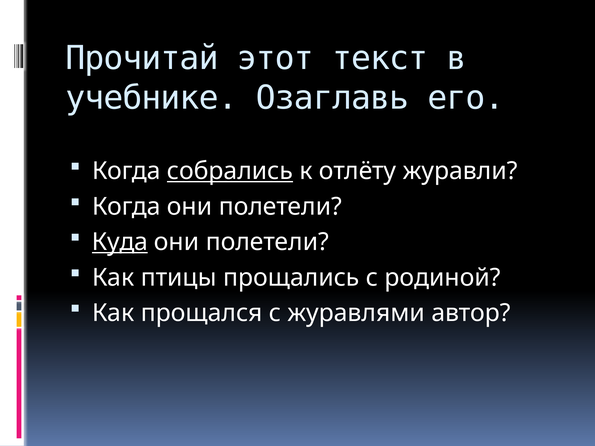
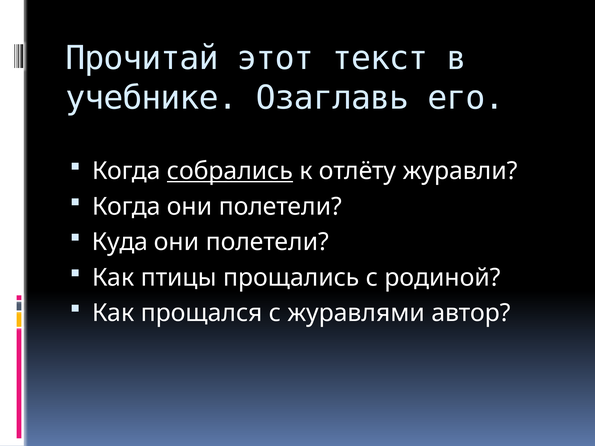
Куда underline: present -> none
